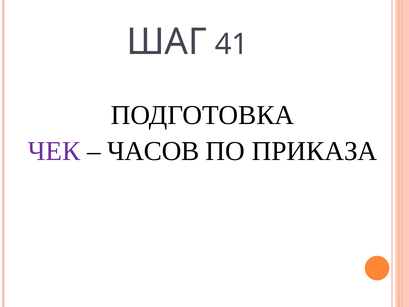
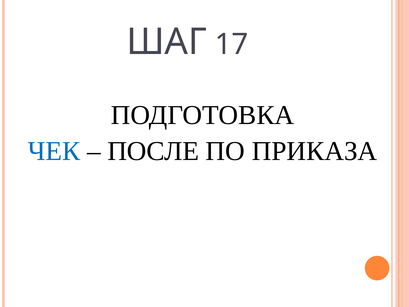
41: 41 -> 17
ЧЕК colour: purple -> blue
ЧАСОВ: ЧАСОВ -> ПОСЛЕ
